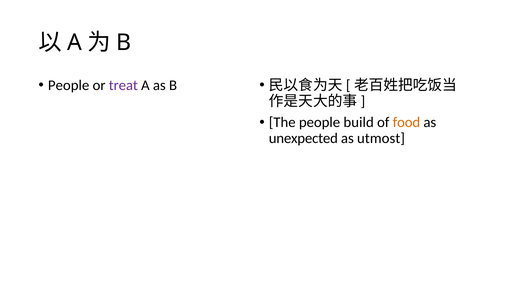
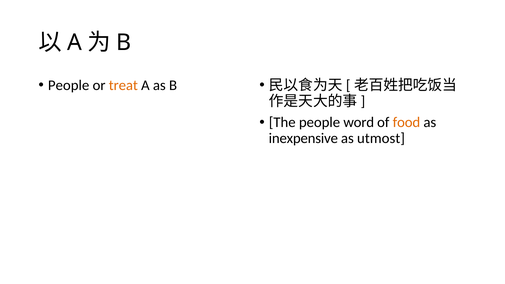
treat colour: purple -> orange
build: build -> word
unexpected: unexpected -> inexpensive
